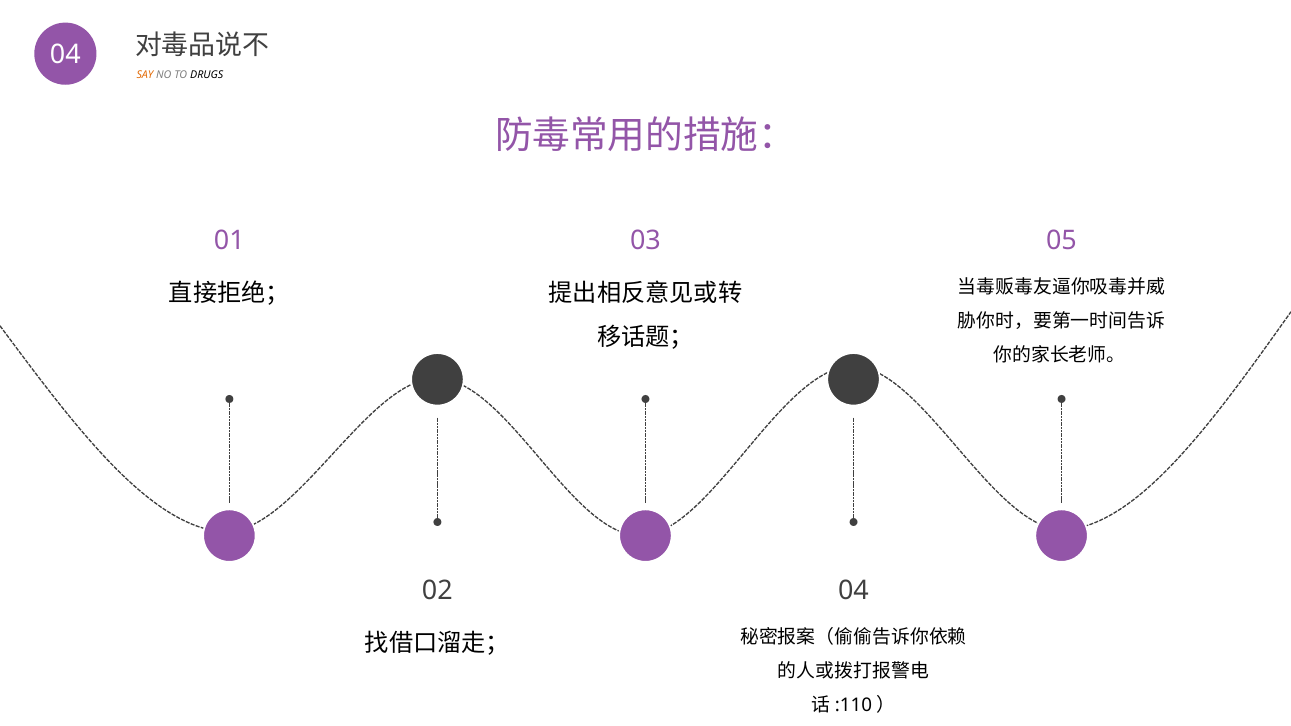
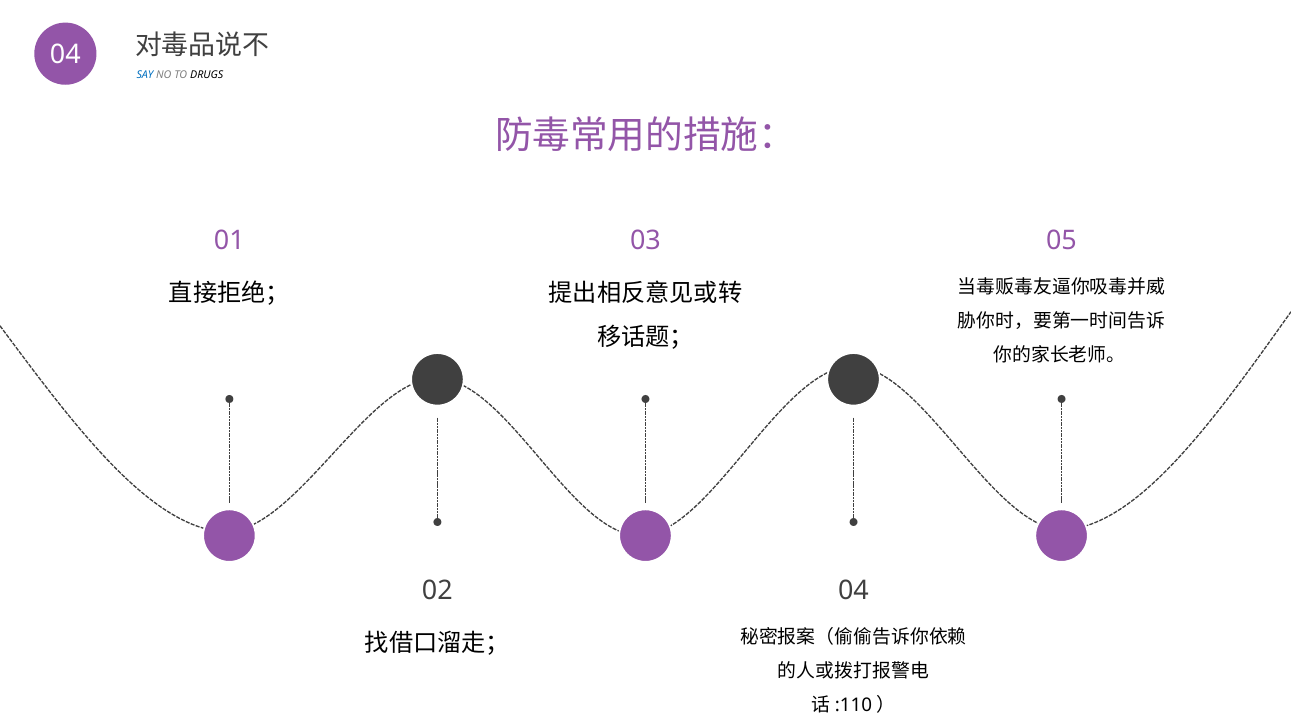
SAY colour: orange -> blue
